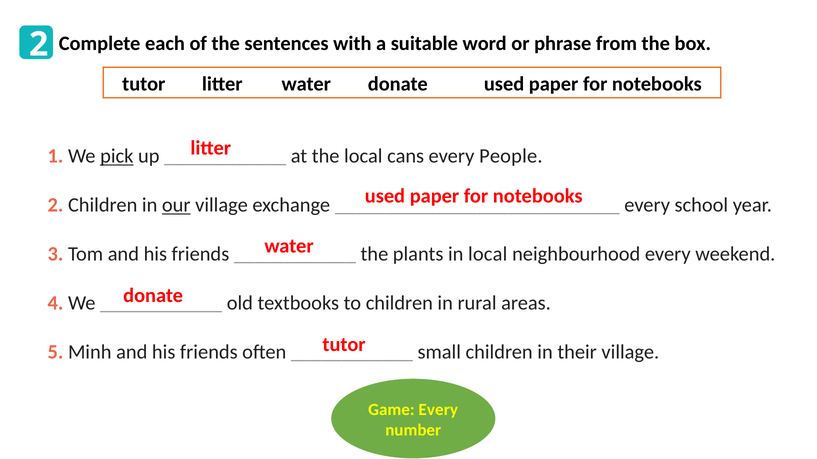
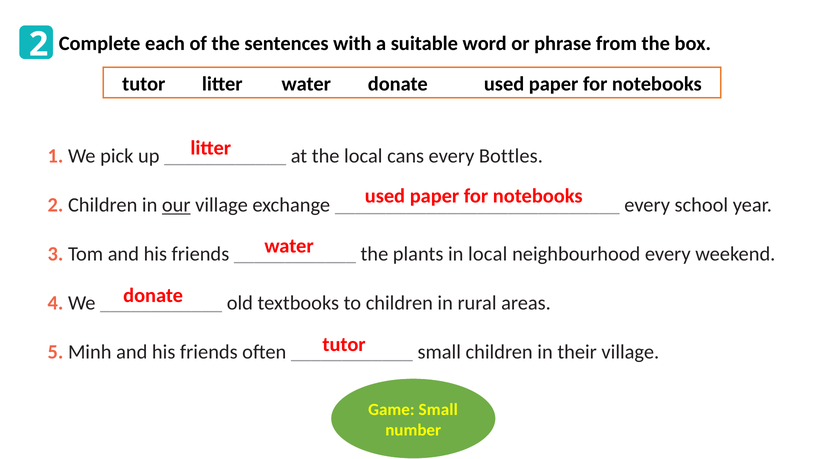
pick underline: present -> none
People: People -> Bottles
Game Every: Every -> Small
